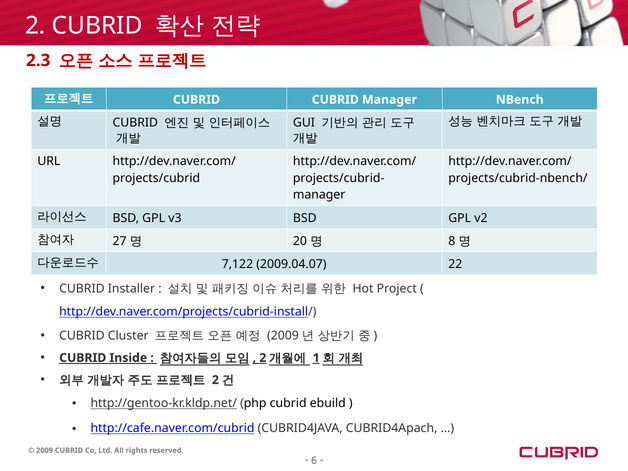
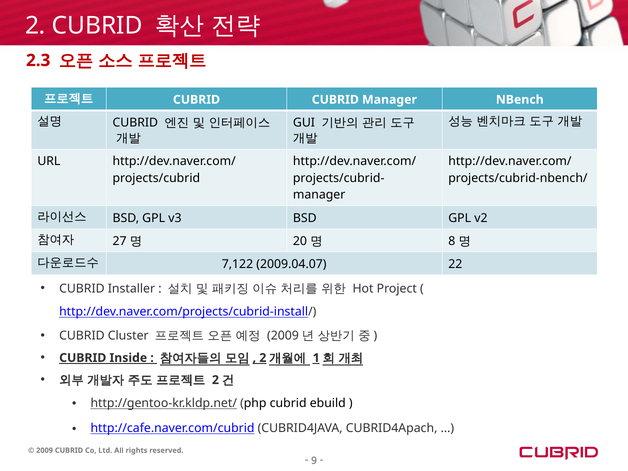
6: 6 -> 9
